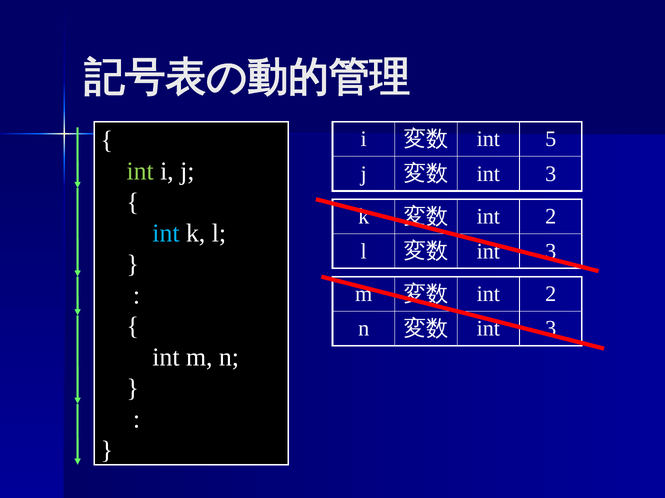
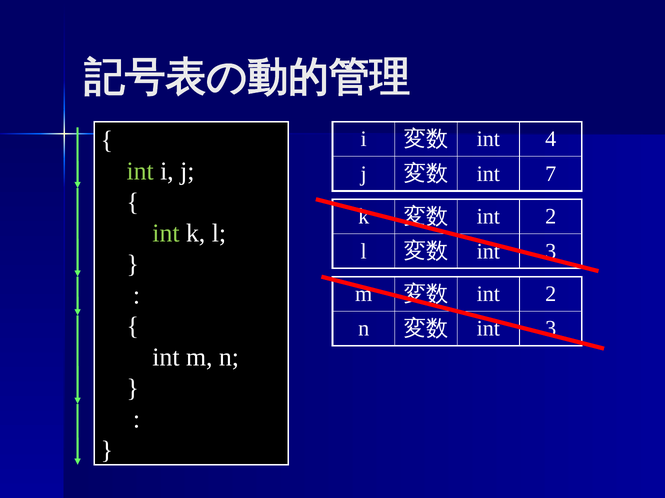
5: 5 -> 4
3 at (551, 174): 3 -> 7
int at (166, 233) colour: light blue -> light green
